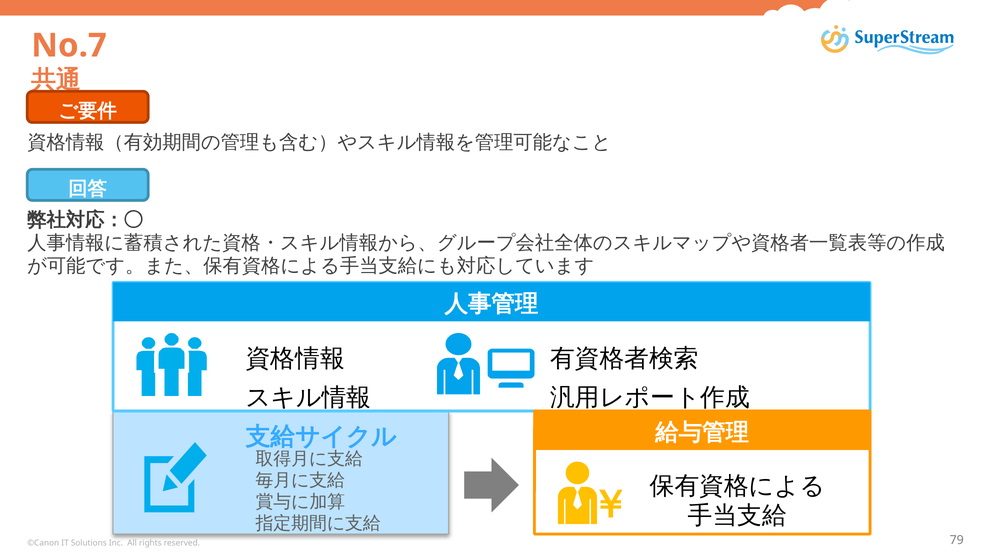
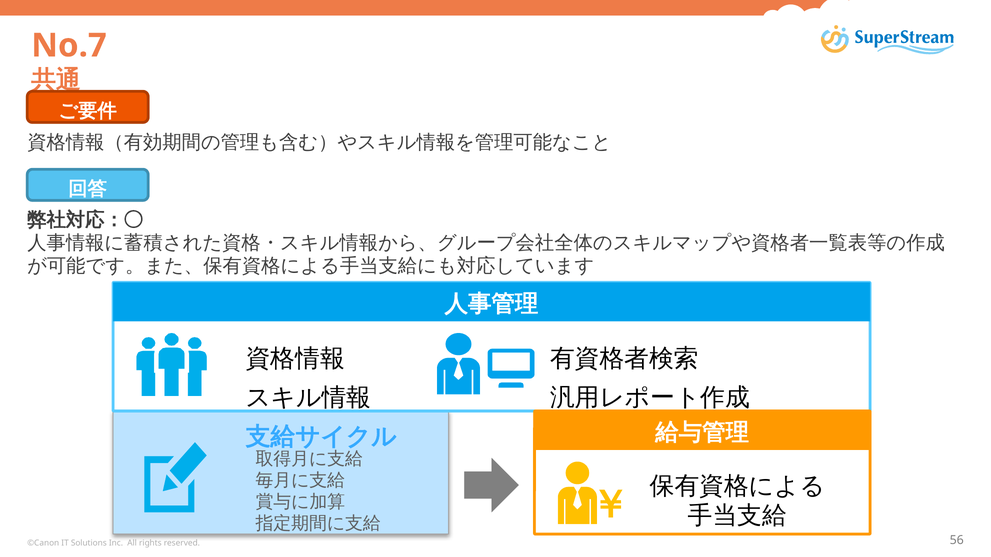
79: 79 -> 56
